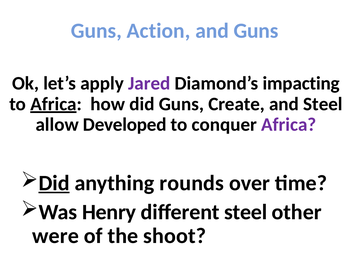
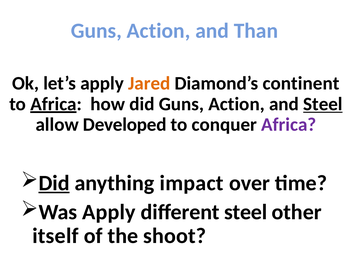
and Guns: Guns -> Than
Jared colour: purple -> orange
impacting: impacting -> continent
did Guns Create: Create -> Action
Steel at (323, 104) underline: none -> present
rounds: rounds -> impact
Was Henry: Henry -> Apply
were: were -> itself
